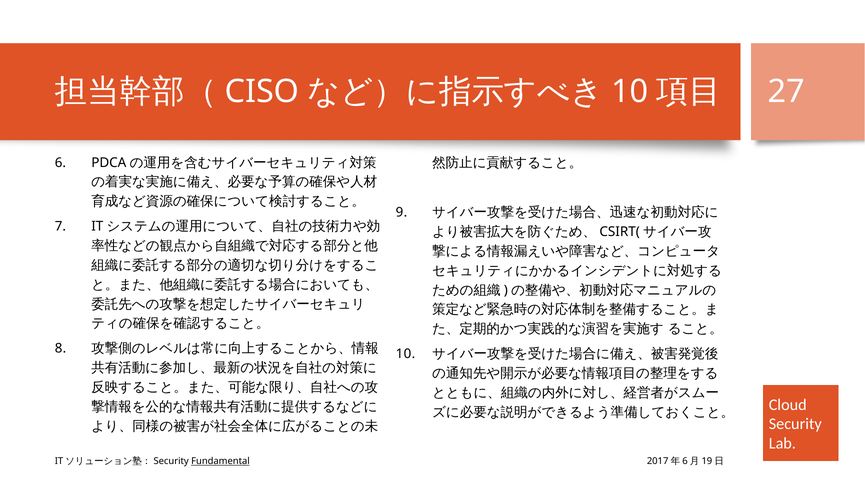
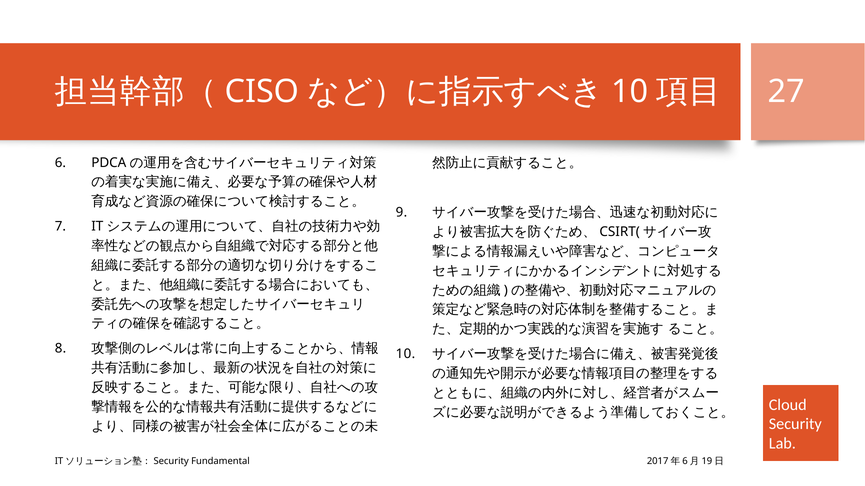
Fundamental underline: present -> none
